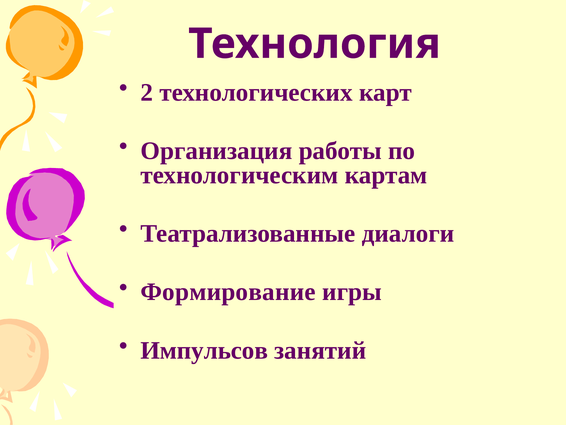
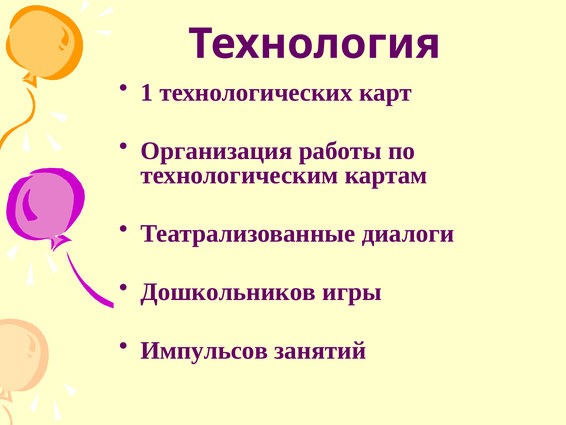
2: 2 -> 1
Формирование: Формирование -> Дошкольников
